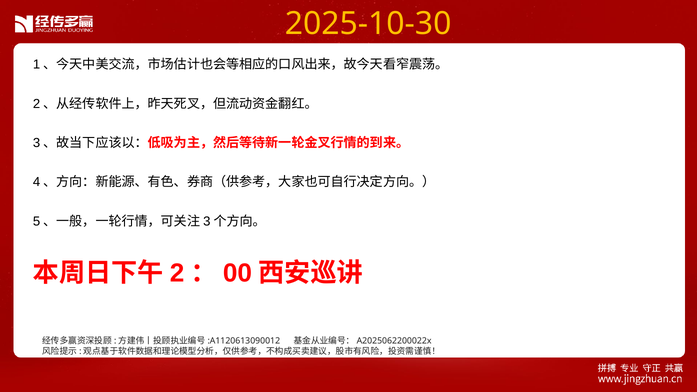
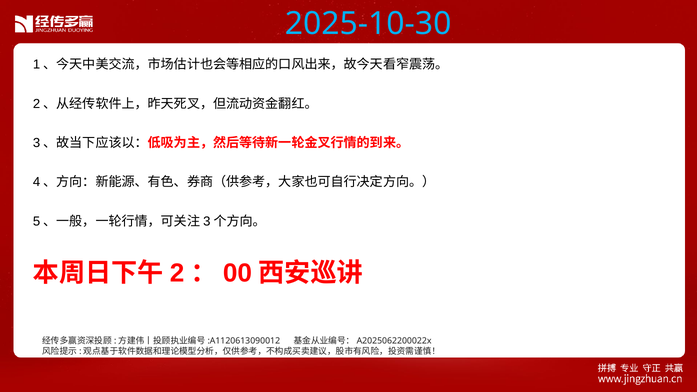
2025-10-30 colour: yellow -> light blue
